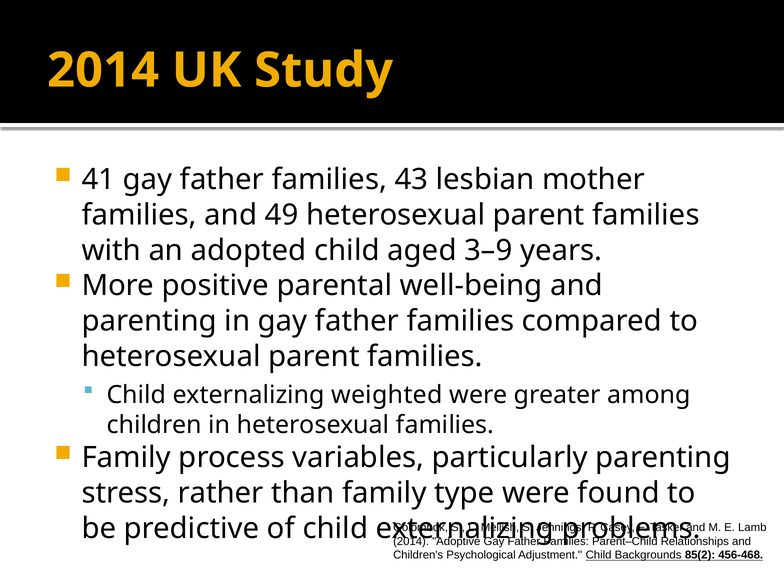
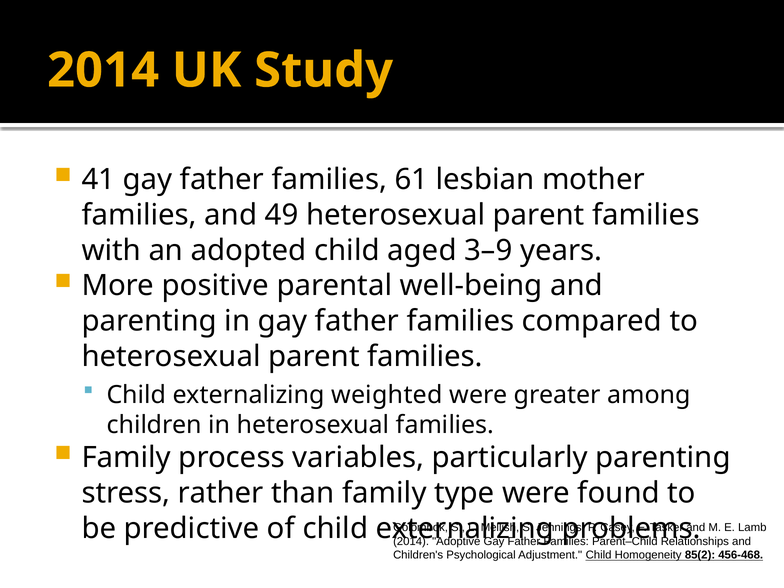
43: 43 -> 61
Backgrounds: Backgrounds -> Homogeneity
